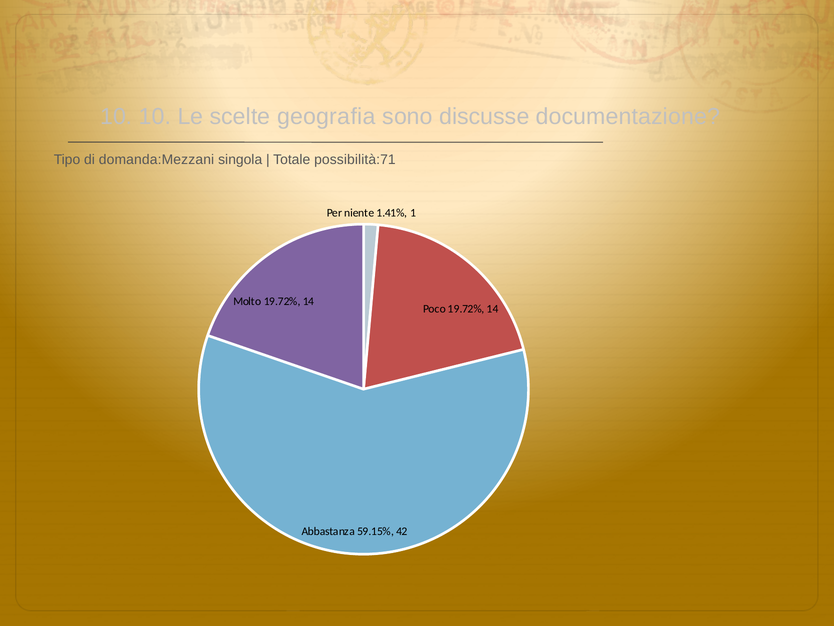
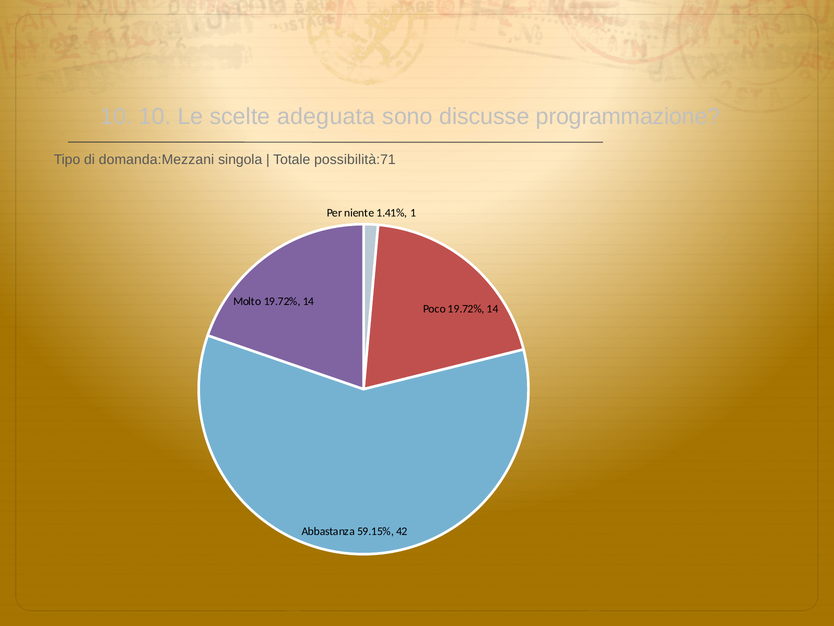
geografia: geografia -> adeguata
documentazione: documentazione -> programmazione
